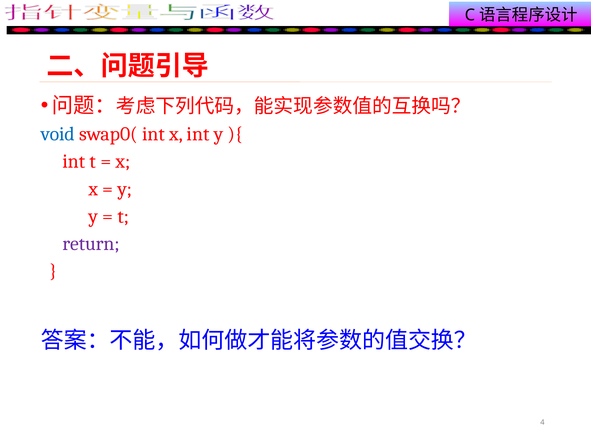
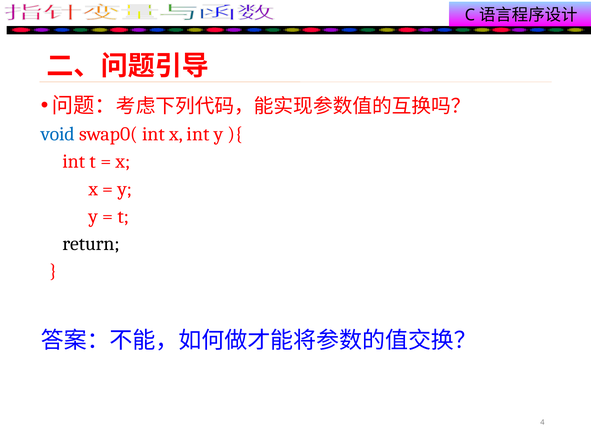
return colour: purple -> black
